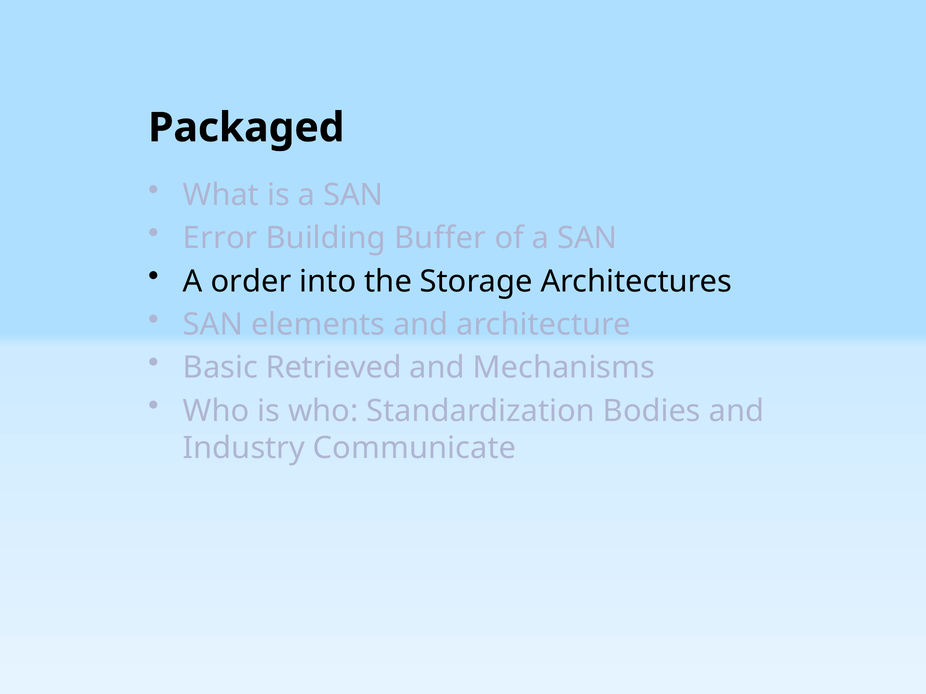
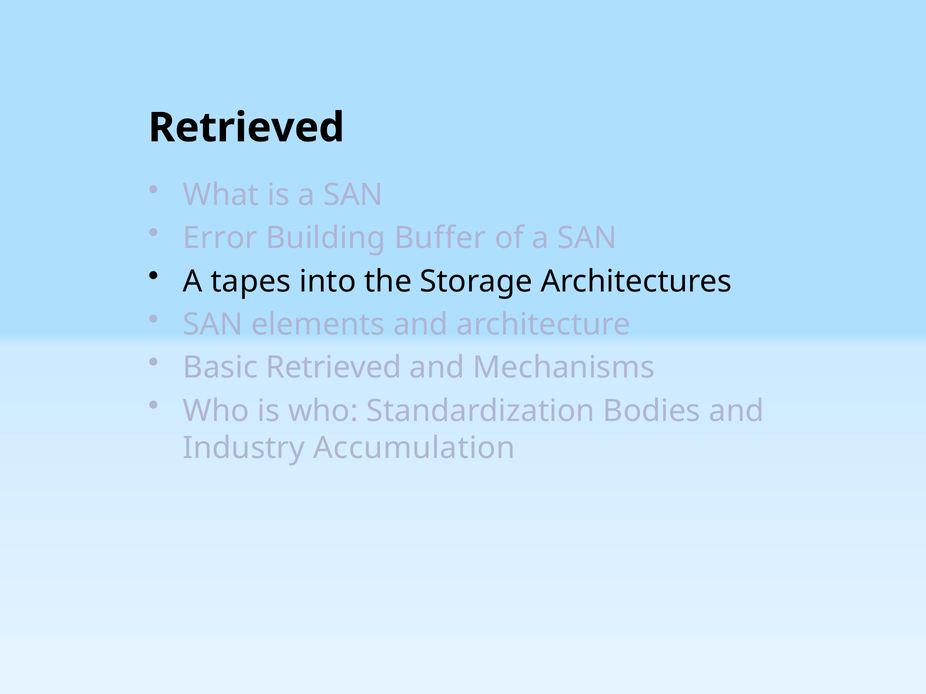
Packaged at (246, 128): Packaged -> Retrieved
order: order -> tapes
Communicate: Communicate -> Accumulation
